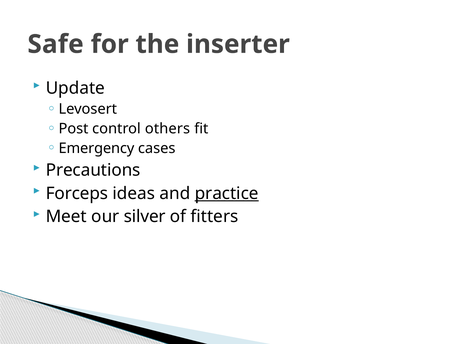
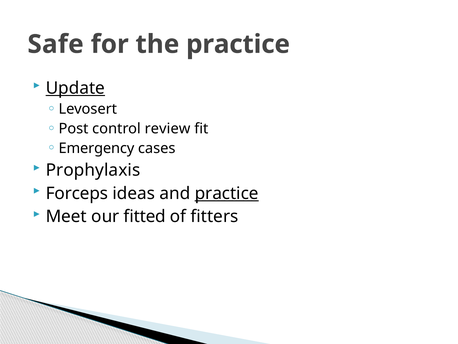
the inserter: inserter -> practice
Update underline: none -> present
others: others -> review
Precautions: Precautions -> Prophylaxis
silver: silver -> fitted
